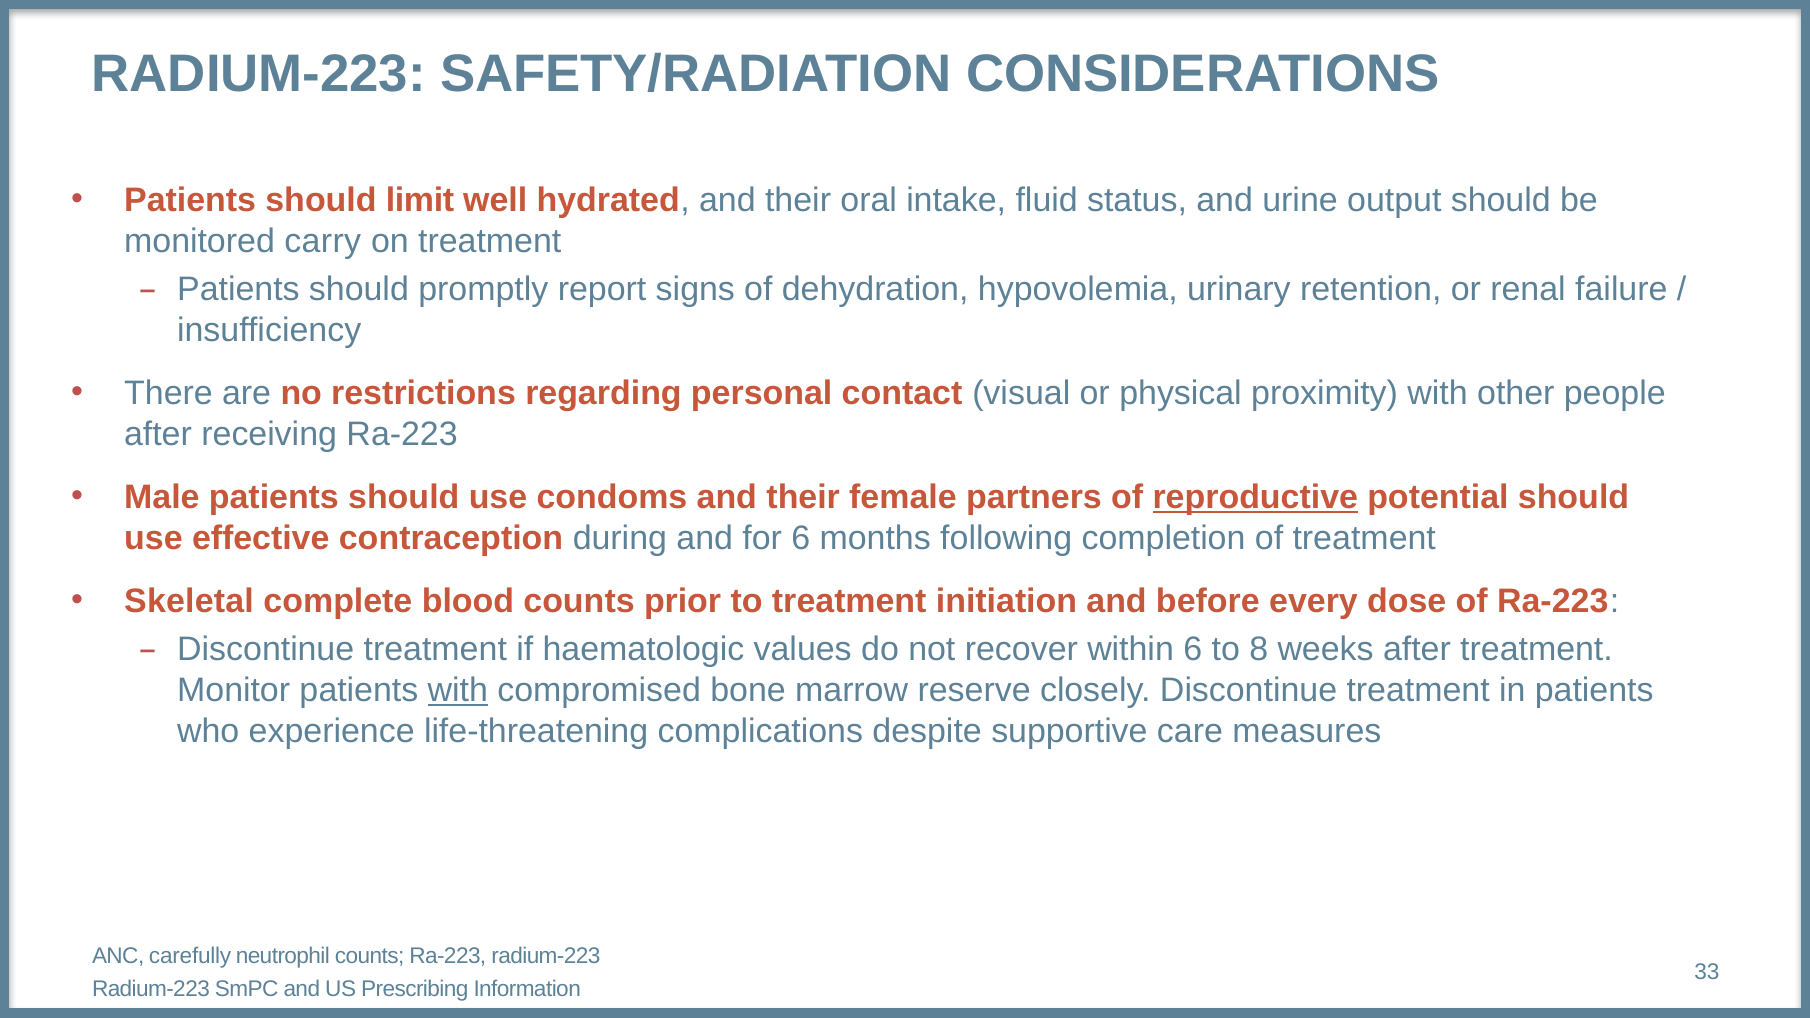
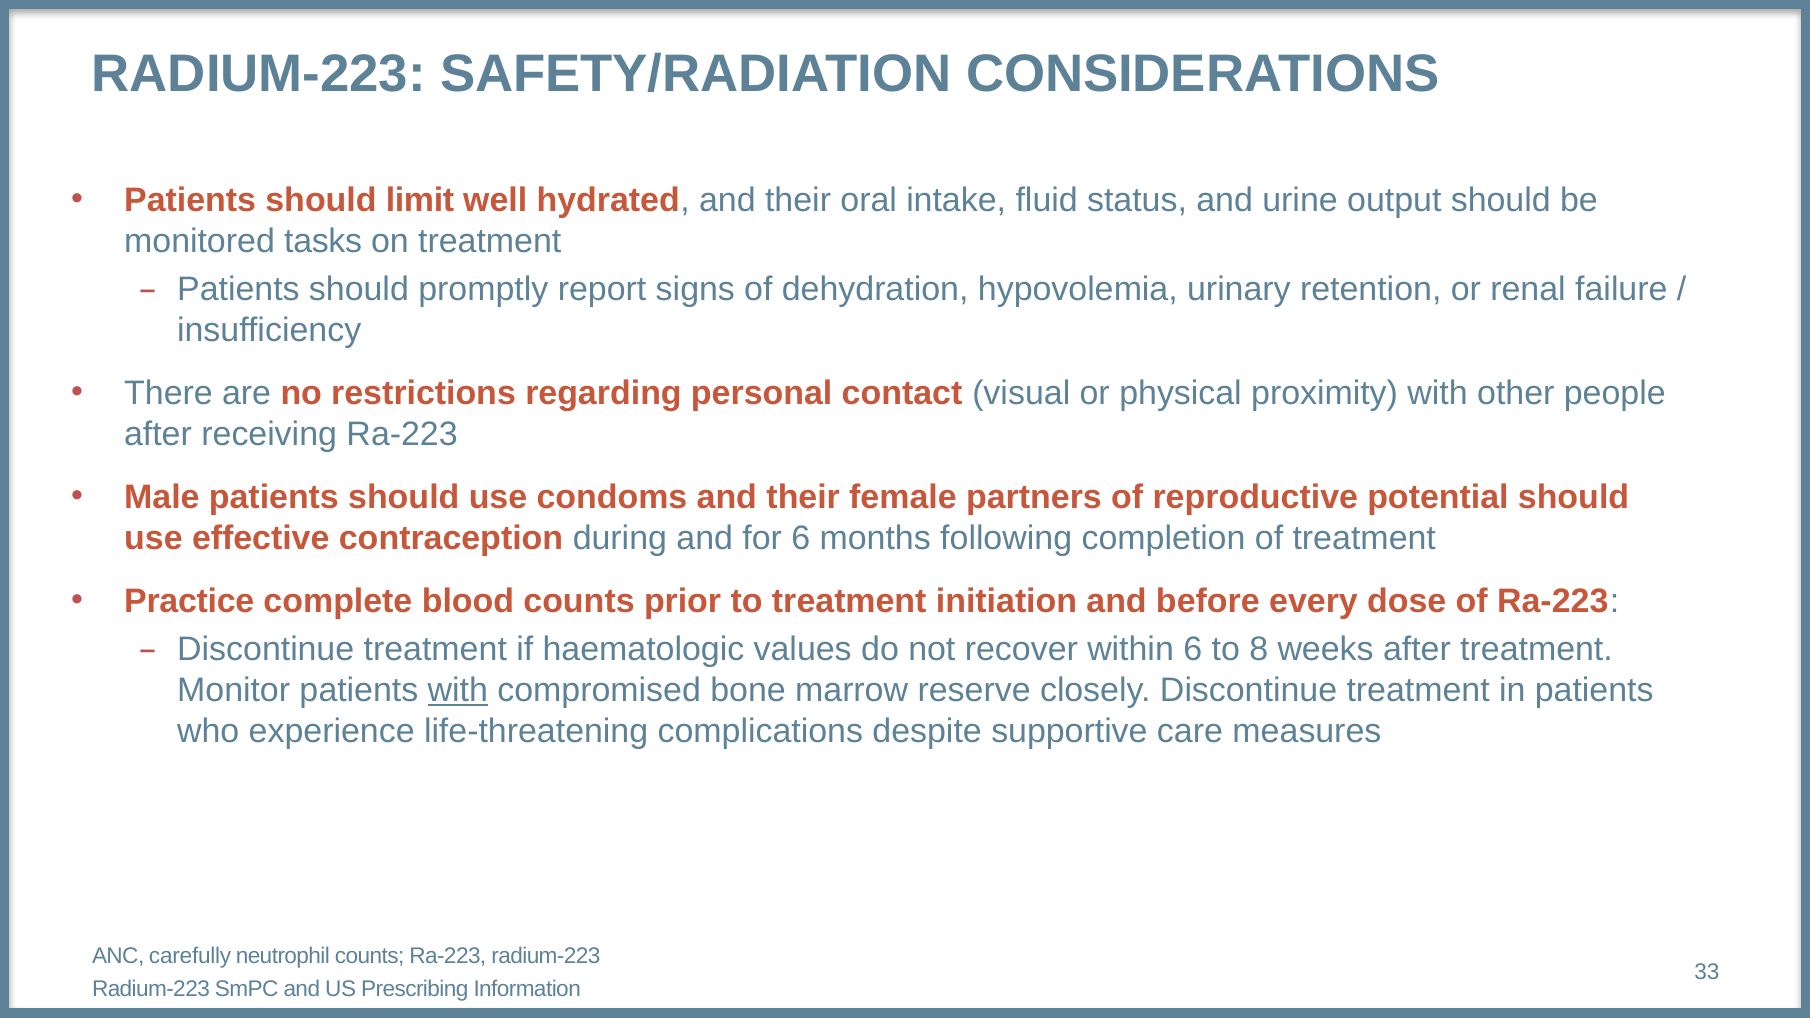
carry: carry -> tasks
reproductive underline: present -> none
Skeletal: Skeletal -> Practice
